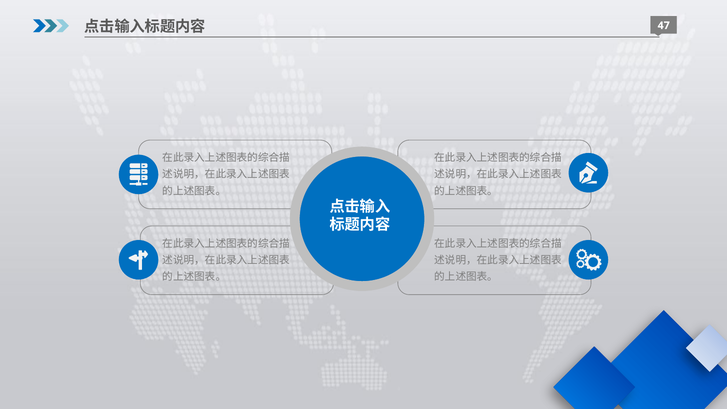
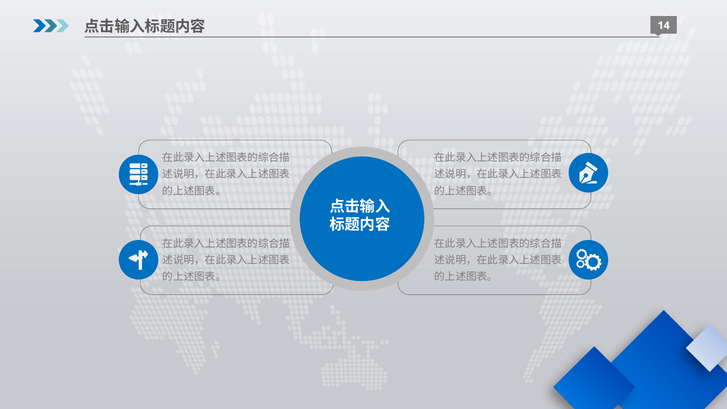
47: 47 -> 14
